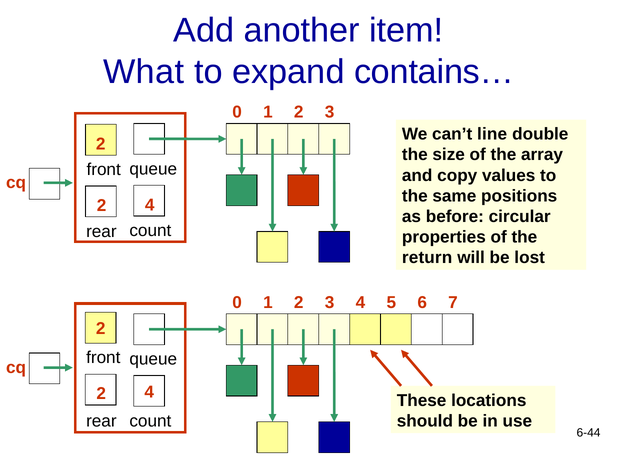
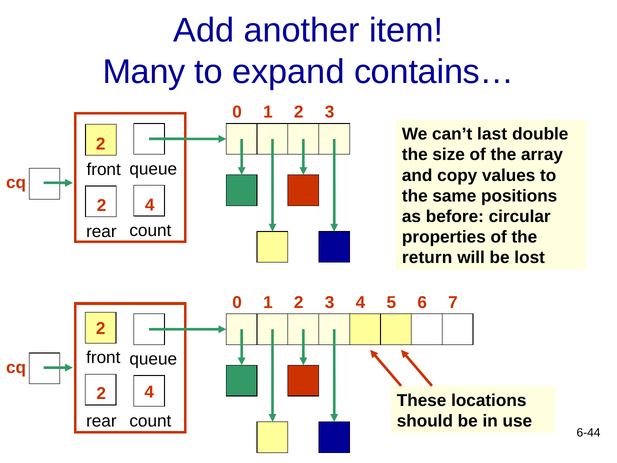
What: What -> Many
line: line -> last
